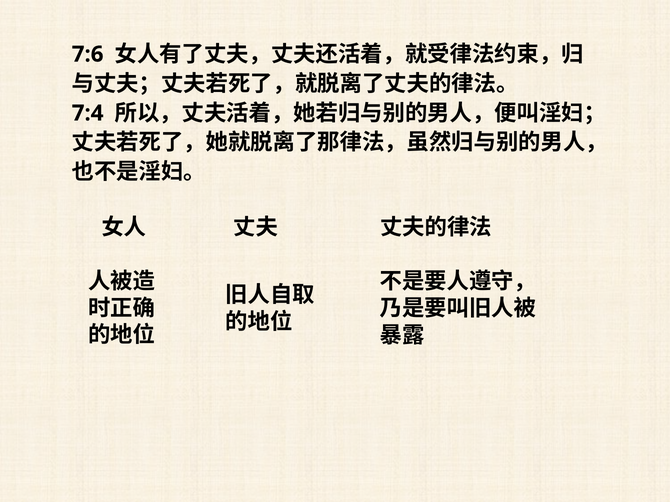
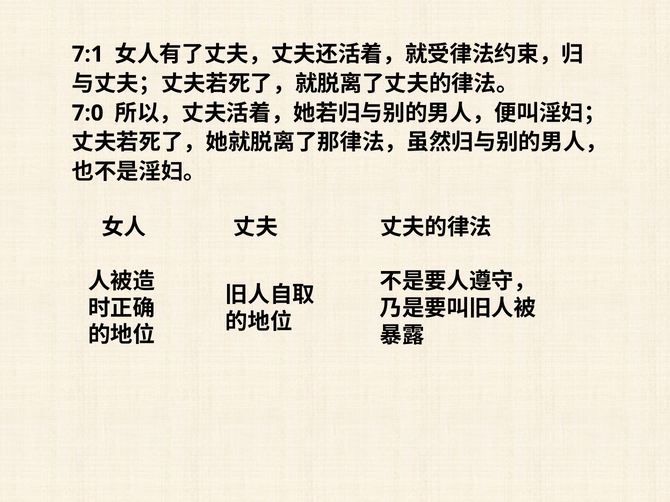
7:6: 7:6 -> 7:1
7:4: 7:4 -> 7:0
